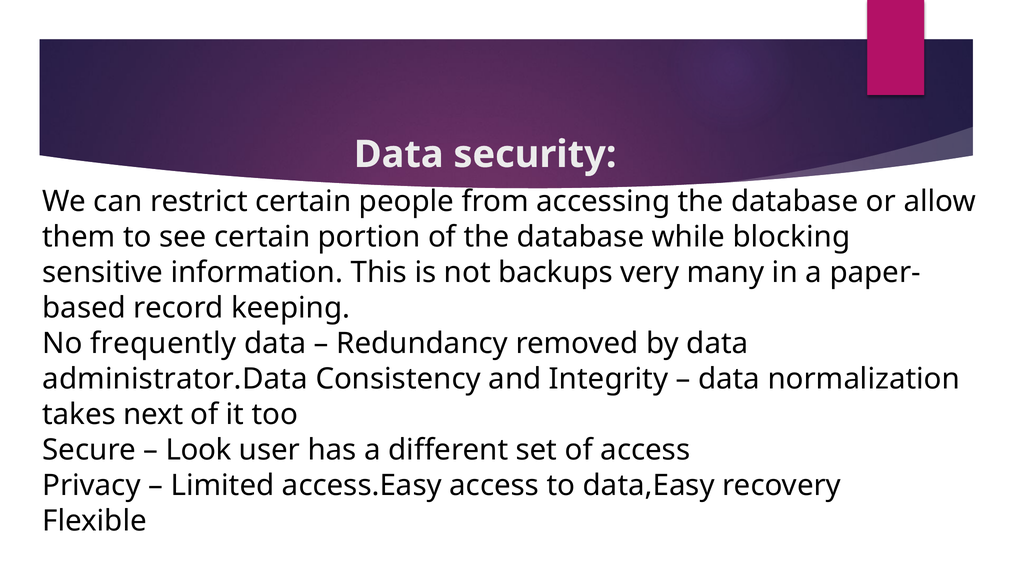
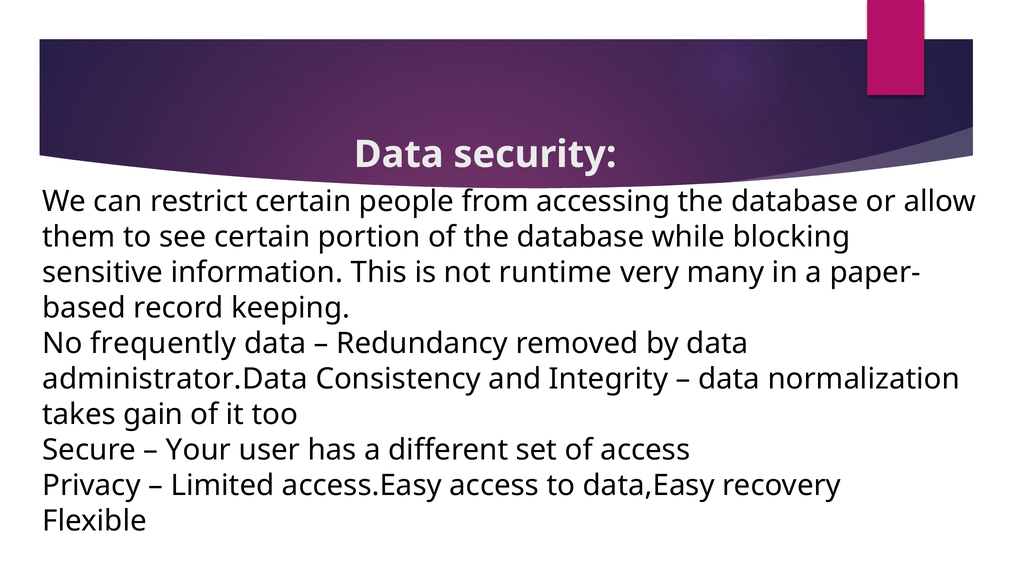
backups: backups -> runtime
next: next -> gain
Look: Look -> Your
